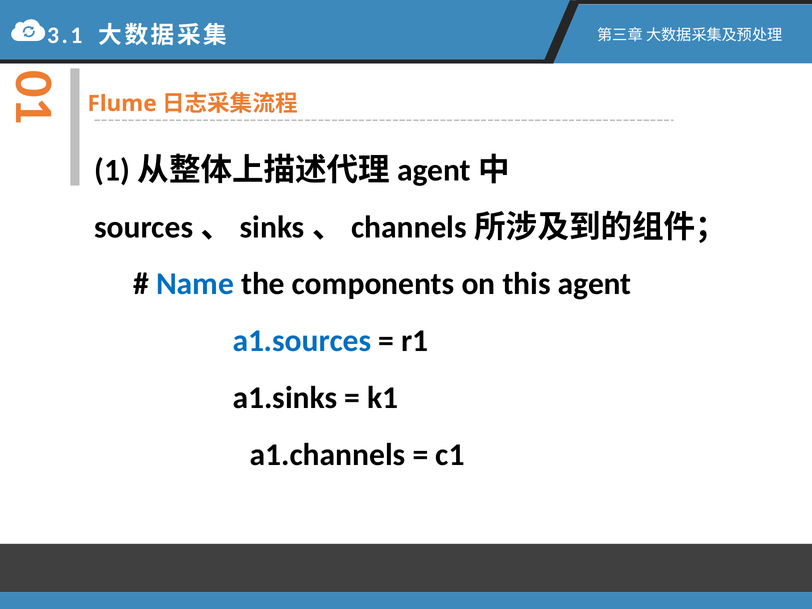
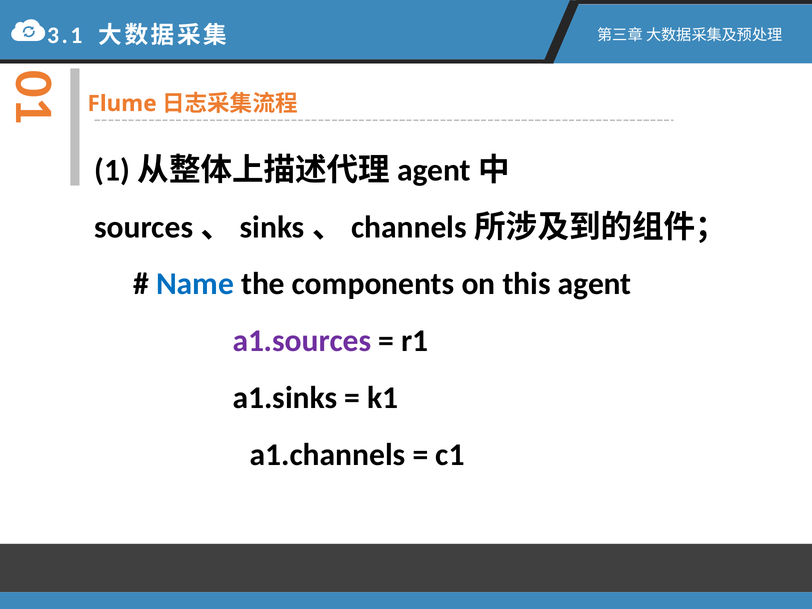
a1.sources colour: blue -> purple
